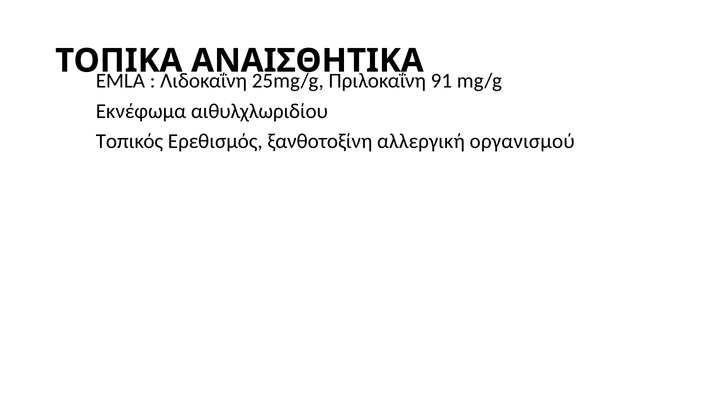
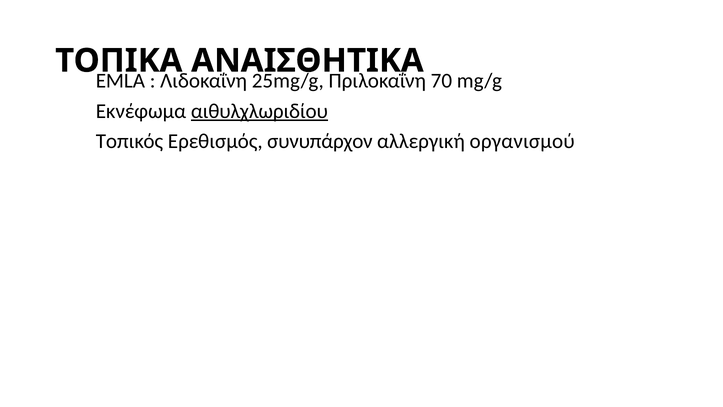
91: 91 -> 70
αιθυλχλωριδίου underline: none -> present
ξανθοτοξίνη: ξανθοτοξίνη -> συνυπάρχον
